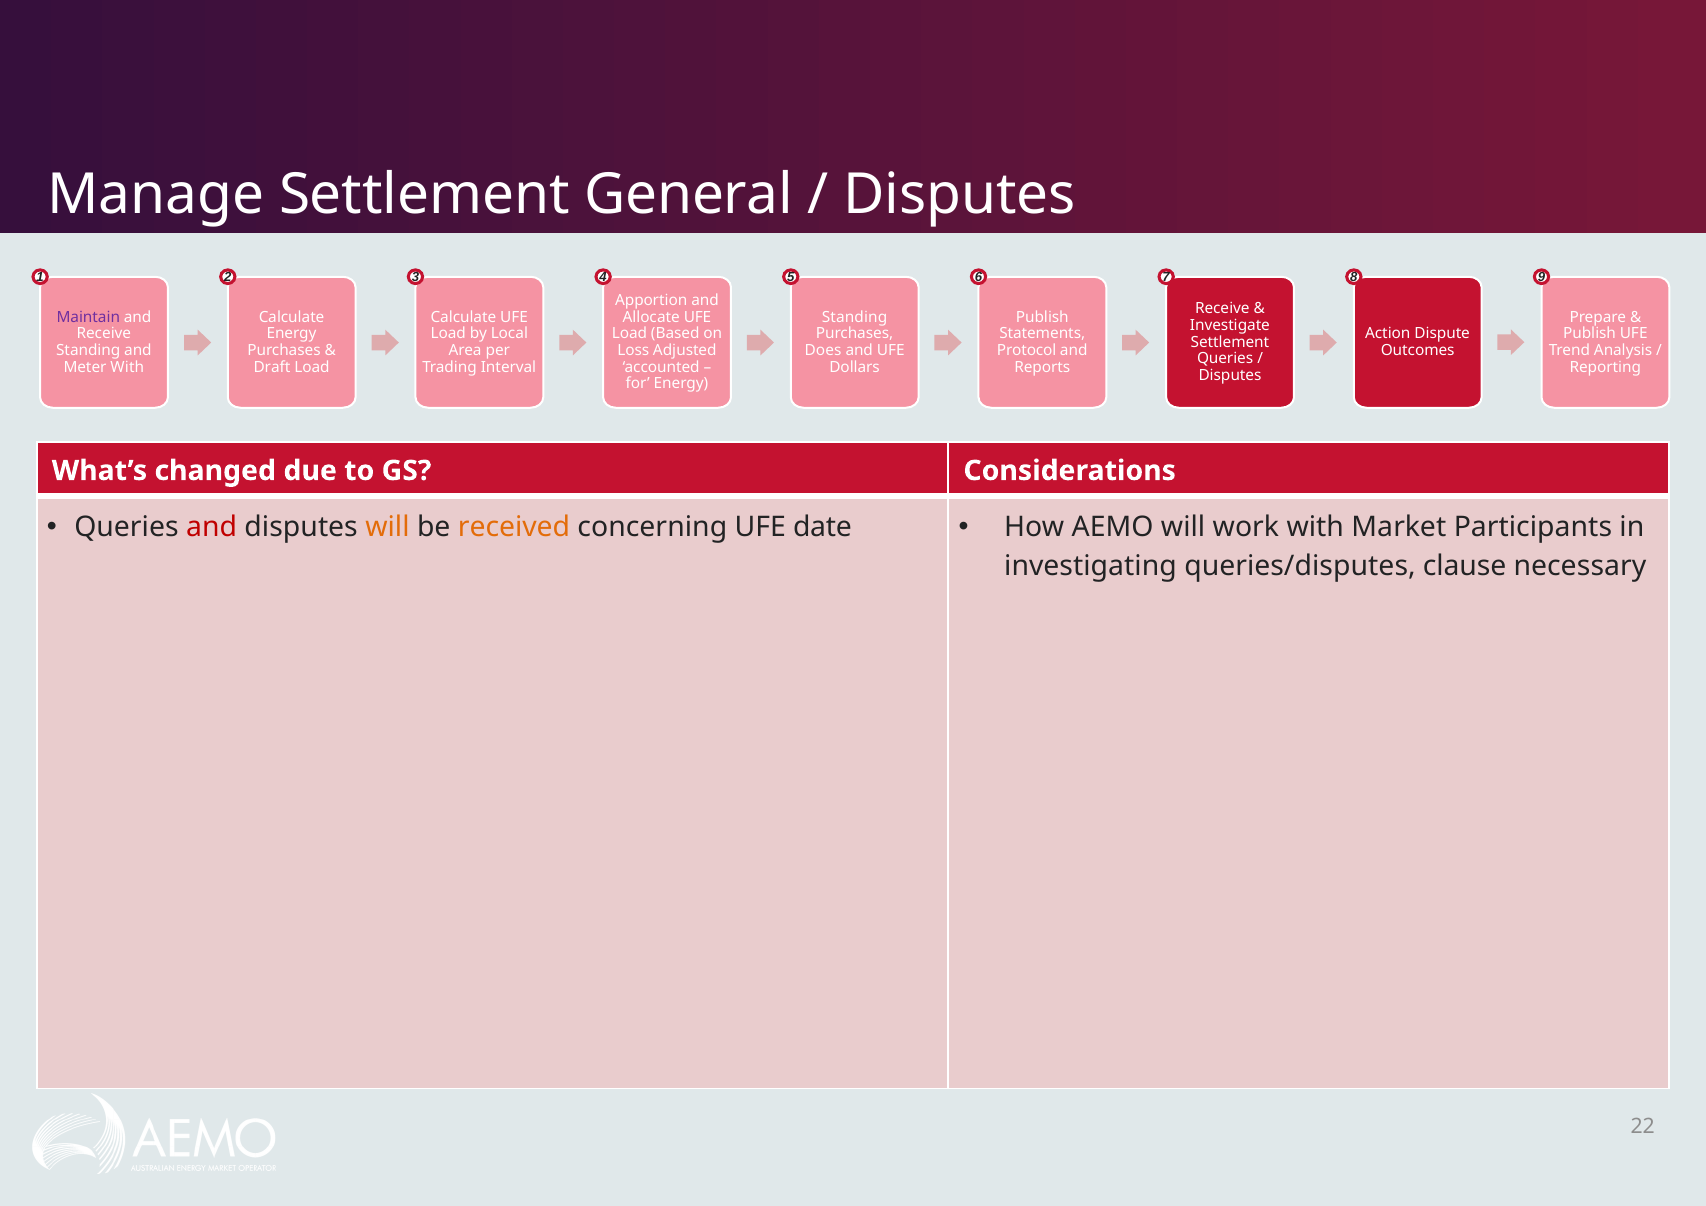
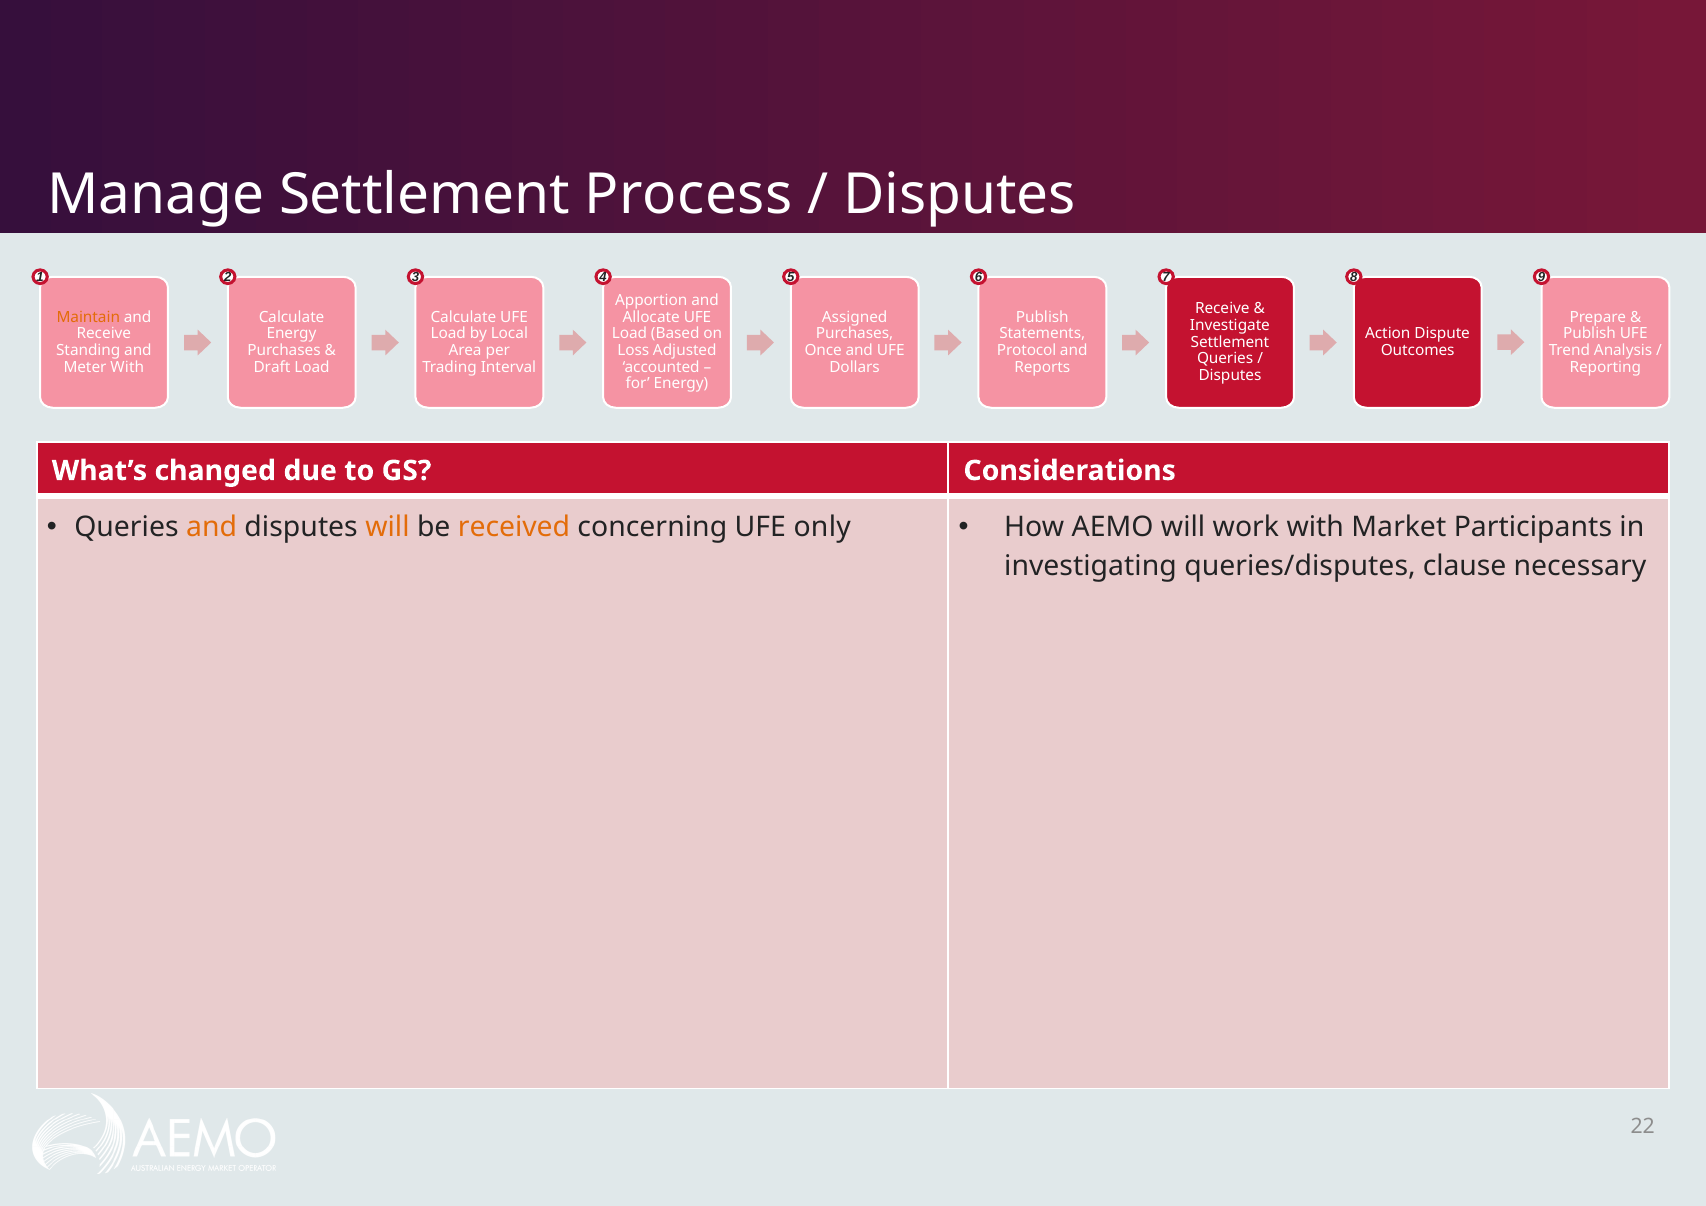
General: General -> Process
Maintain colour: purple -> orange
Standing at (855, 317): Standing -> Assigned
Does: Does -> Once
and at (212, 527) colour: red -> orange
date: date -> only
